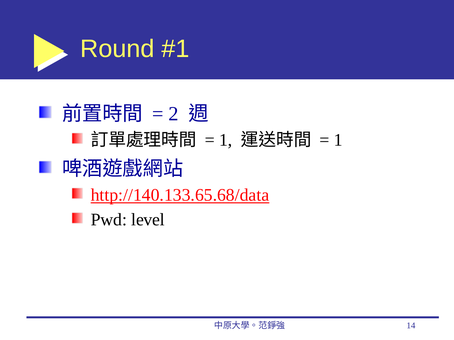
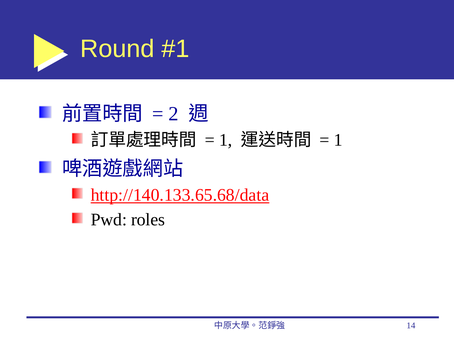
level: level -> roles
